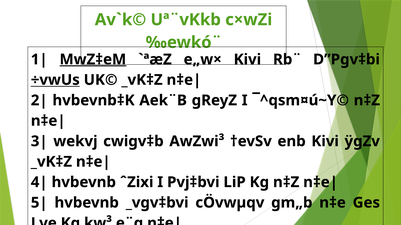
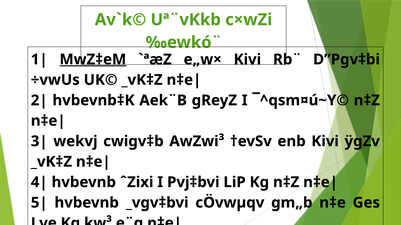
÷vwUs underline: present -> none
